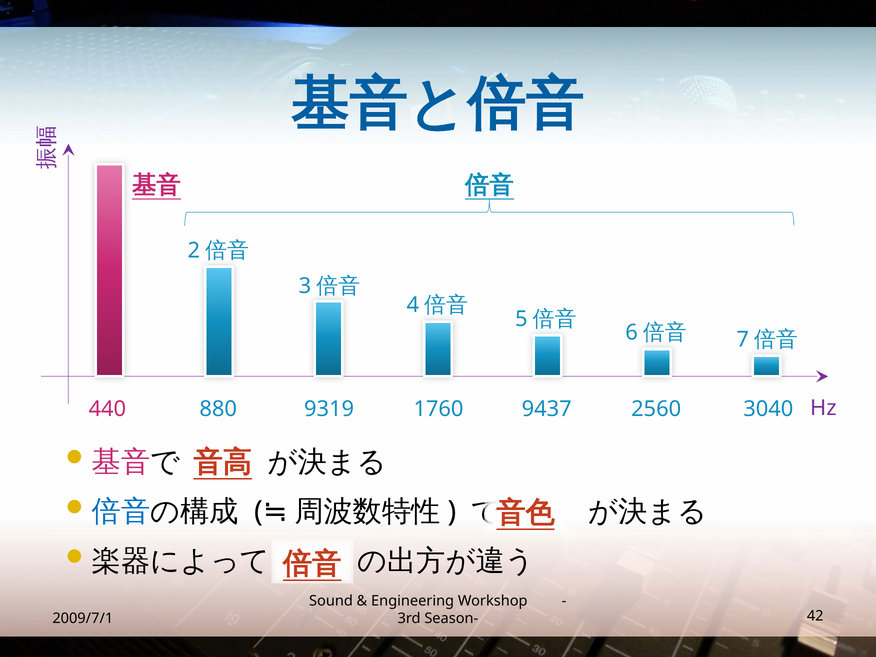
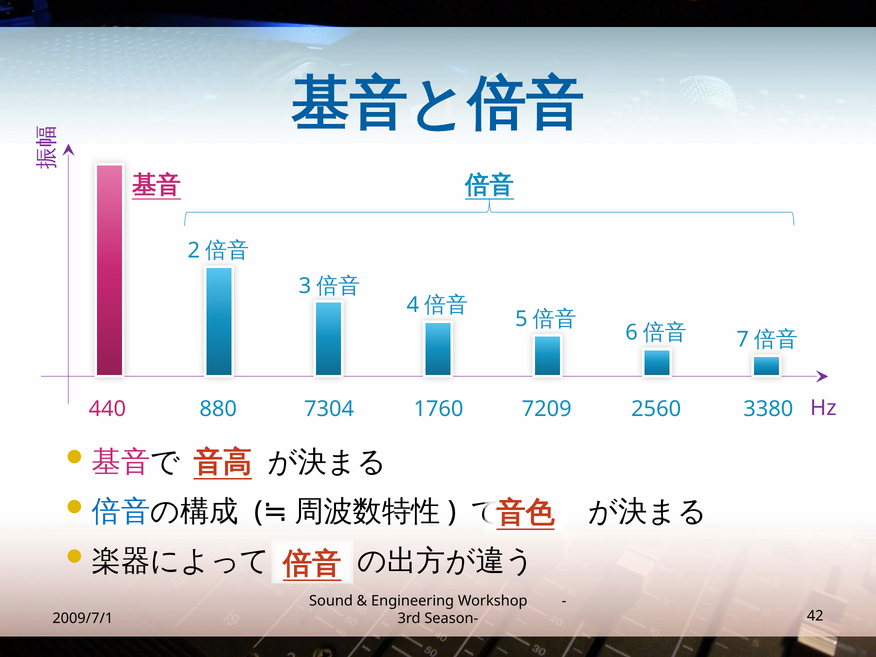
9319: 9319 -> 7304
9437: 9437 -> 7209
3040: 3040 -> 3380
